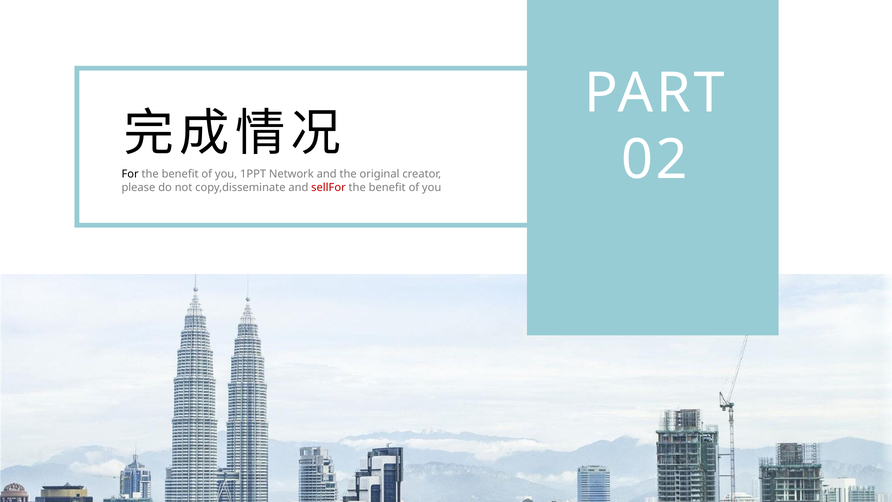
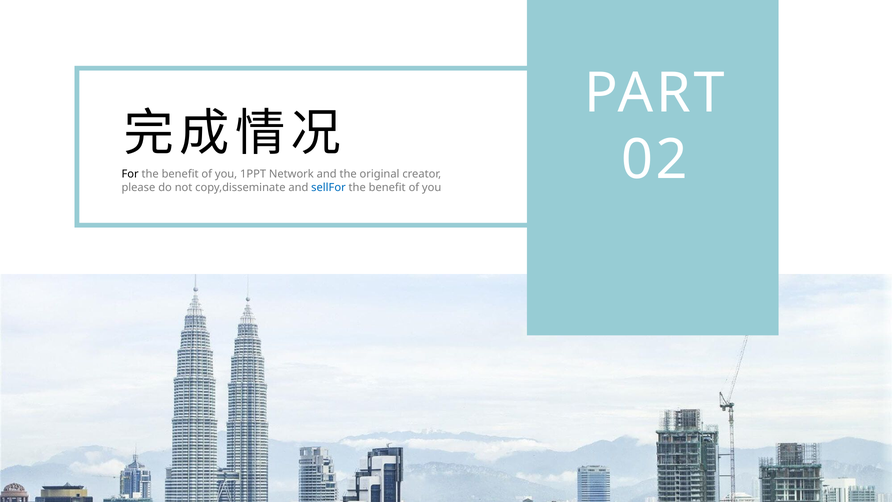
sellFor colour: red -> blue
